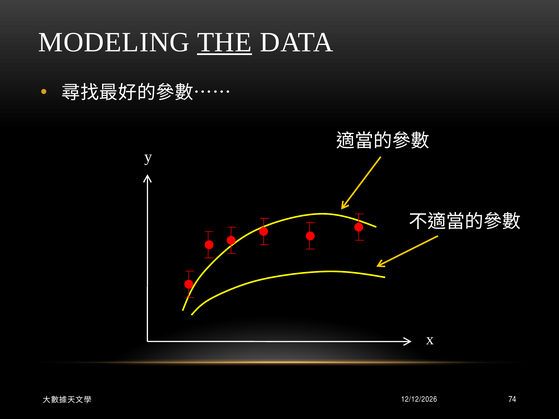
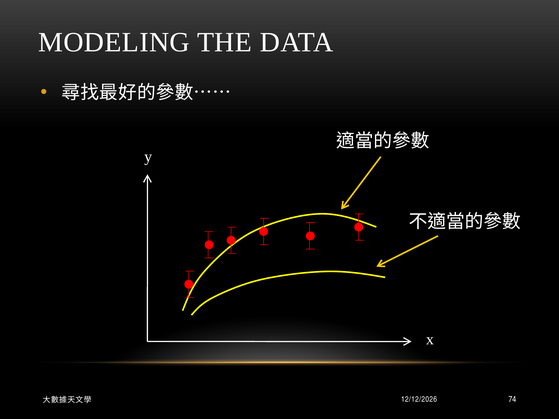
THE underline: present -> none
